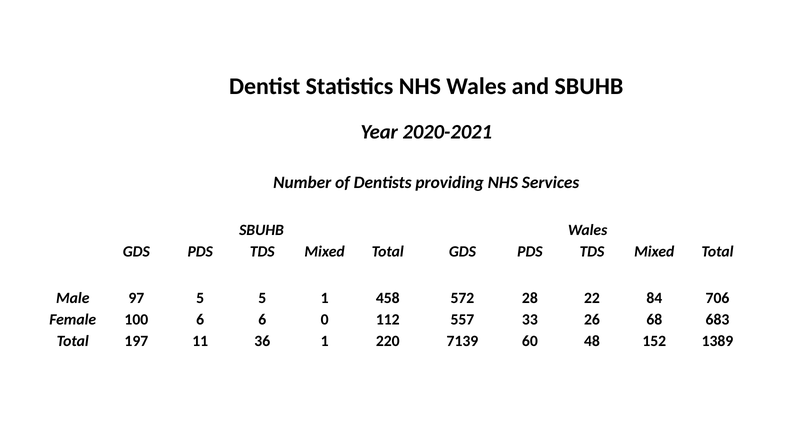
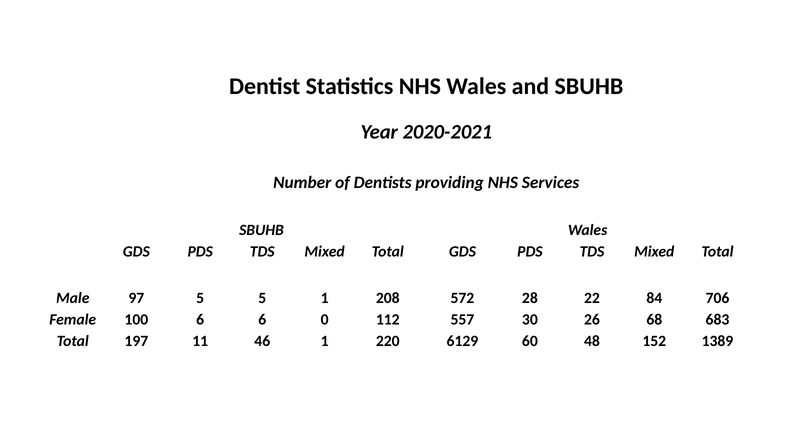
458: 458 -> 208
33: 33 -> 30
36: 36 -> 46
7139: 7139 -> 6129
